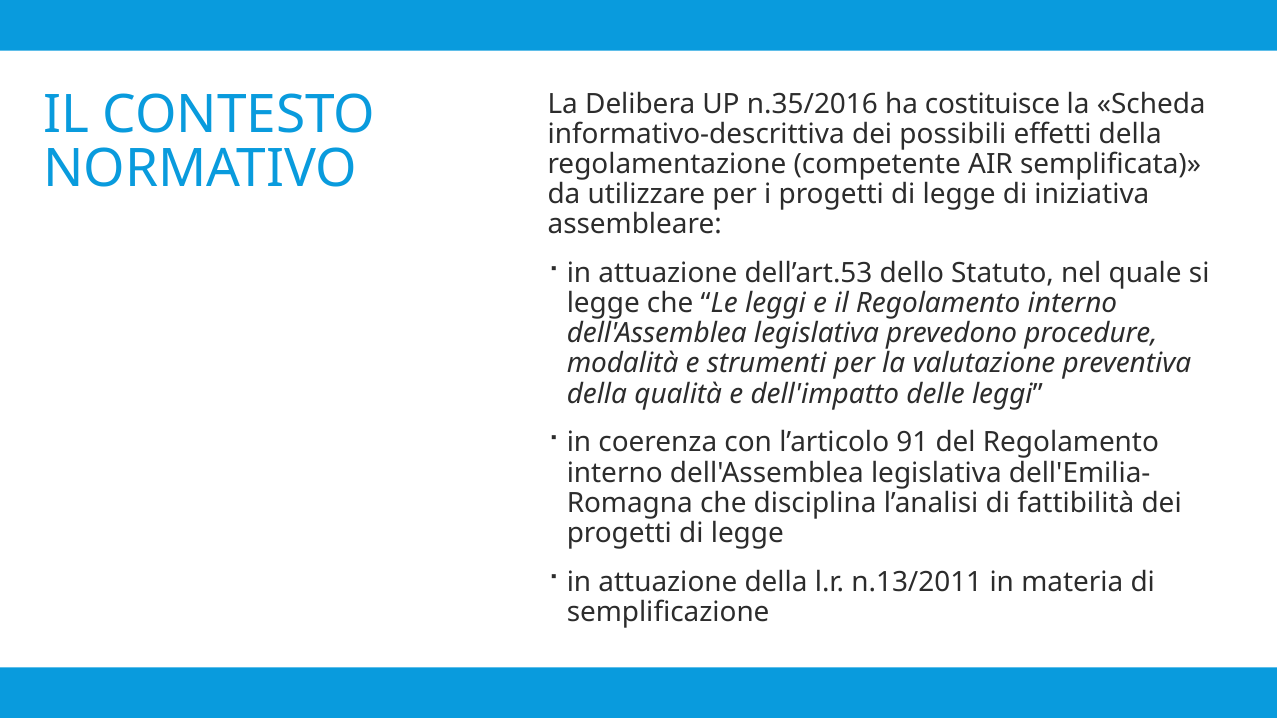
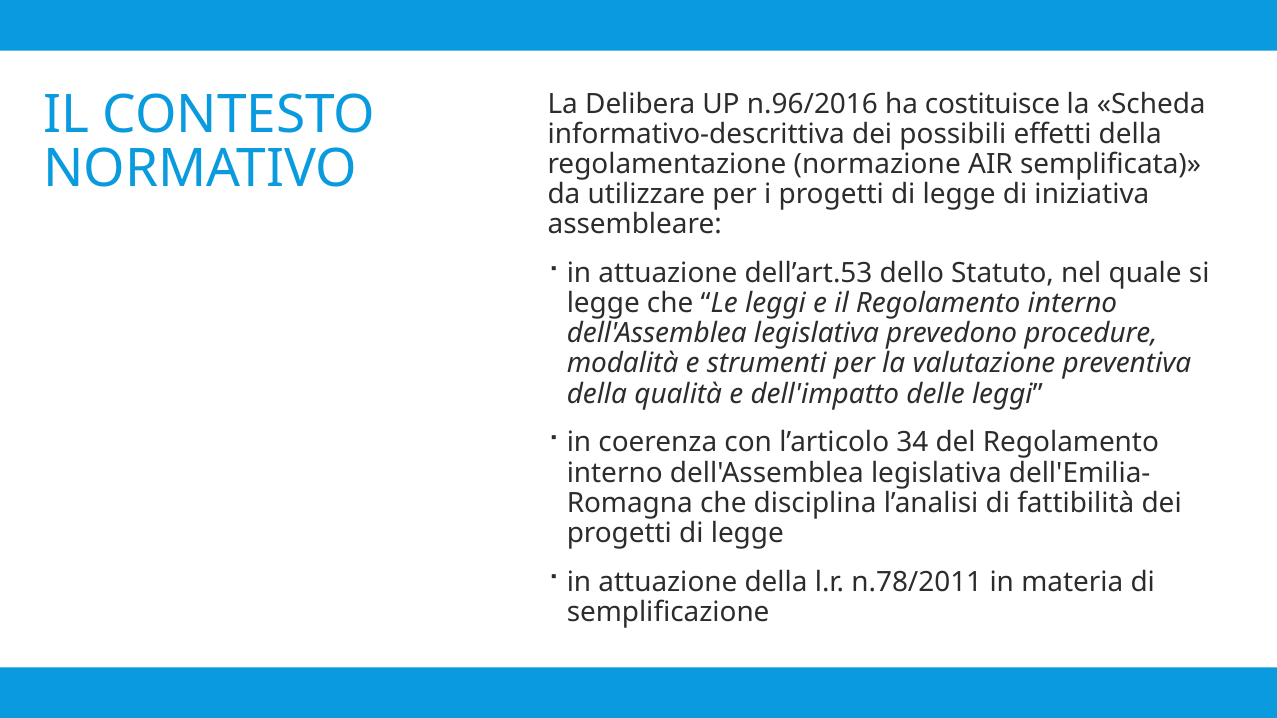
n.35/2016: n.35/2016 -> n.96/2016
competente: competente -> normazione
91: 91 -> 34
n.13/2011: n.13/2011 -> n.78/2011
